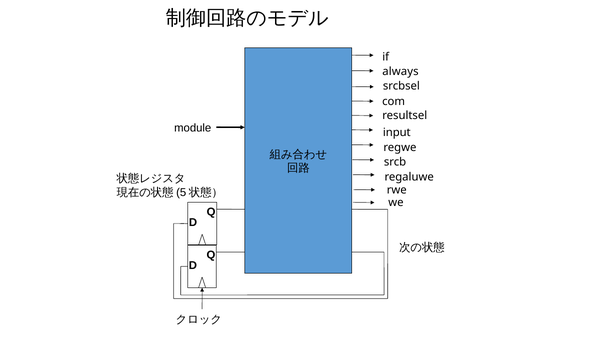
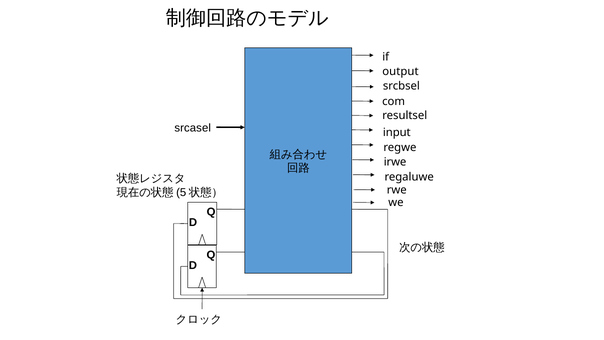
always: always -> output
module: module -> srcasel
srcb: srcb -> irwe
